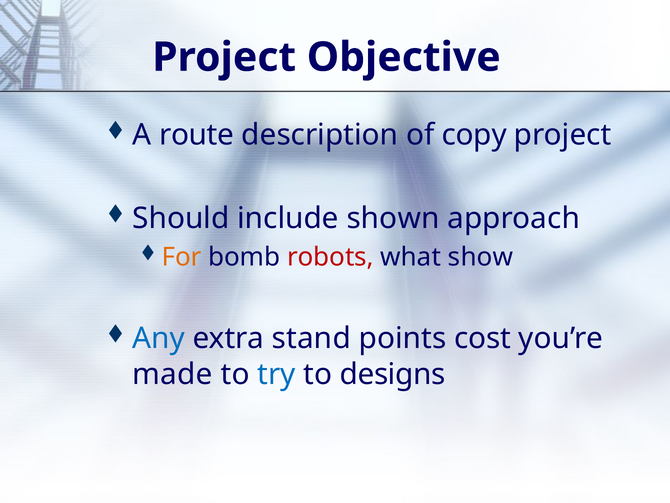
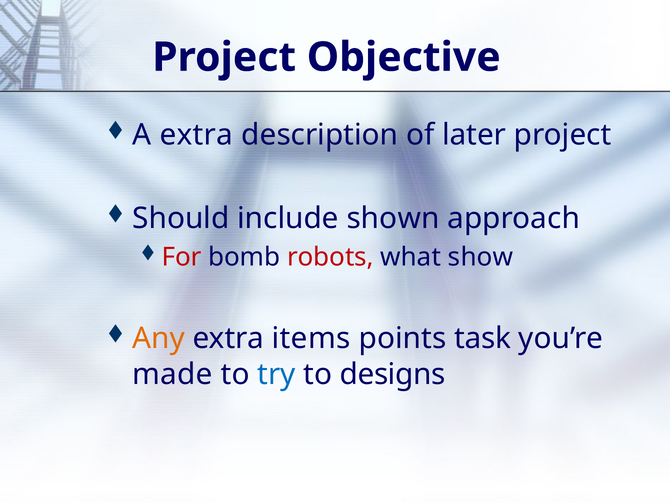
A route: route -> extra
copy: copy -> later
For colour: orange -> red
Any colour: blue -> orange
stand: stand -> items
cost: cost -> task
